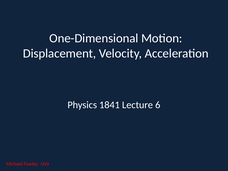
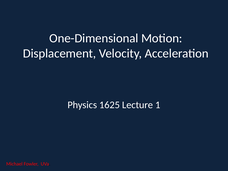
1841: 1841 -> 1625
6: 6 -> 1
